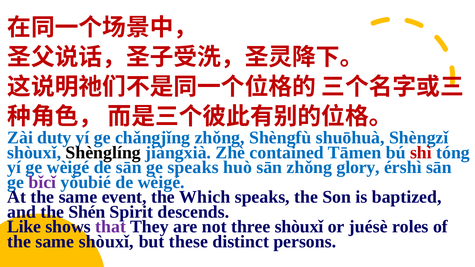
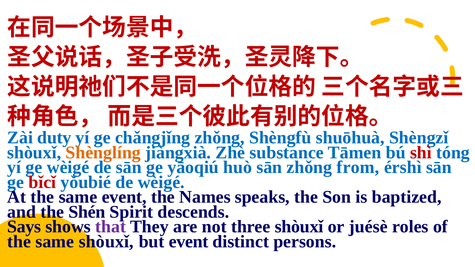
Shènglíng colour: black -> orange
contained: contained -> substance
ge speaks: speaks -> yāoqiú
glory: glory -> from
bǐcǐ colour: purple -> red
Which: Which -> Names
Like: Like -> Says
but these: these -> event
